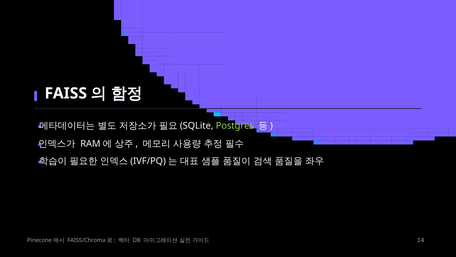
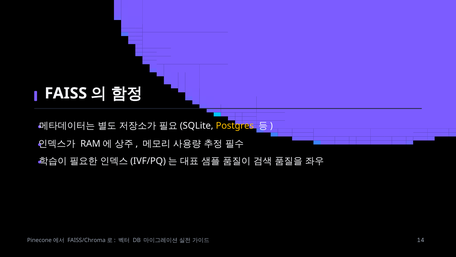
Postgres colour: light green -> yellow
